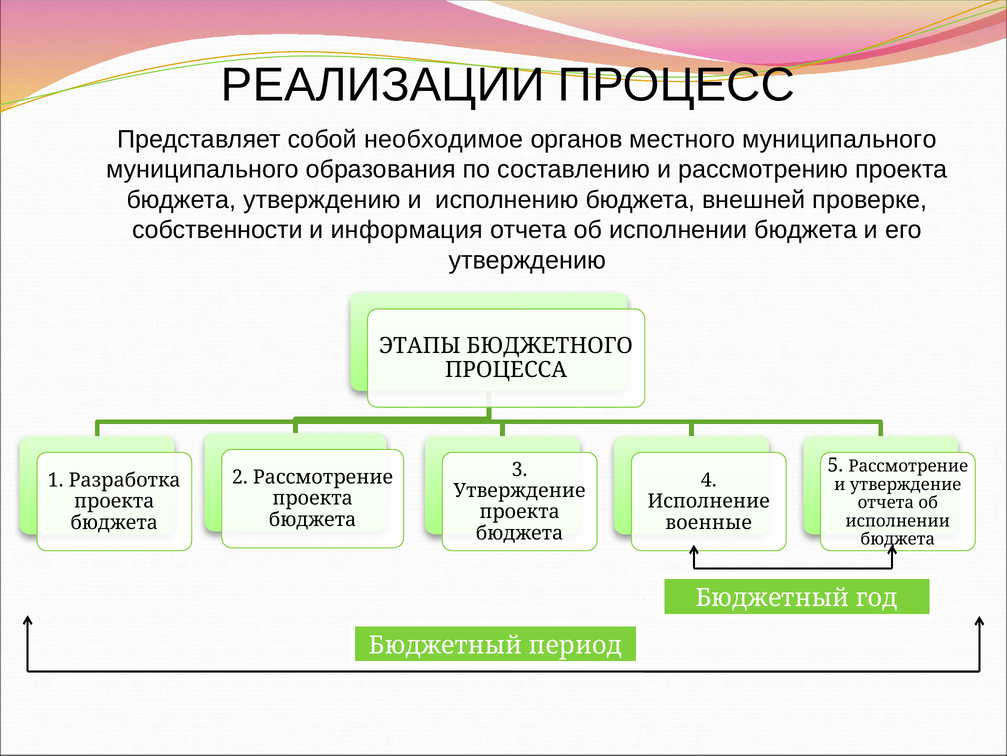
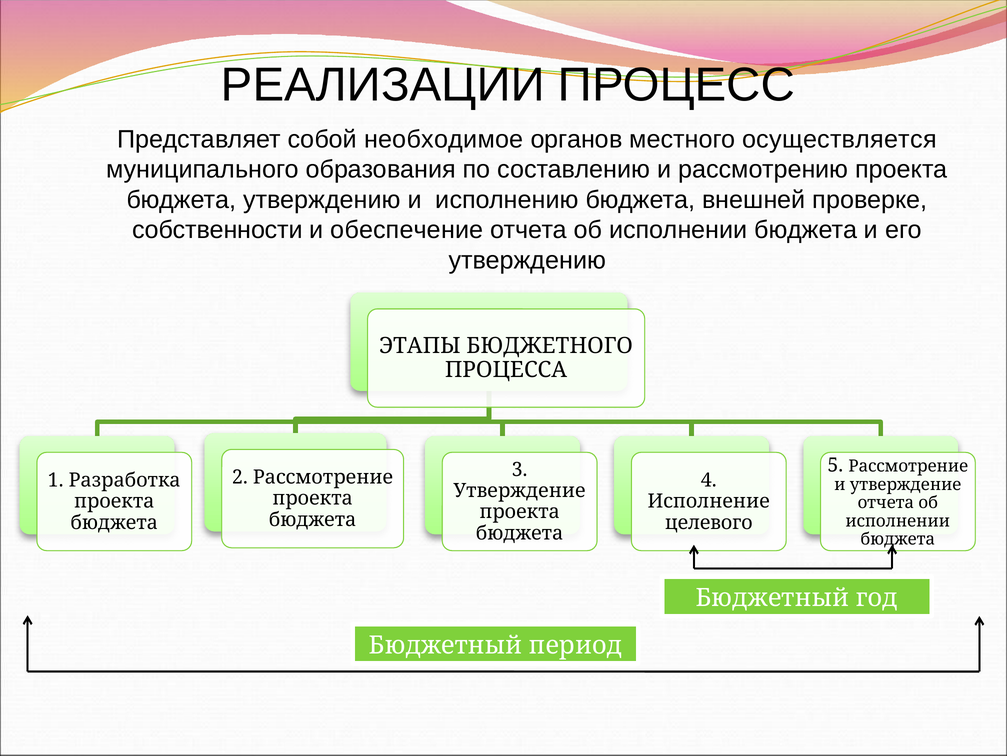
местного муниципального: муниципального -> осуществляется
информация: информация -> обеспечение
военные: военные -> целевого
